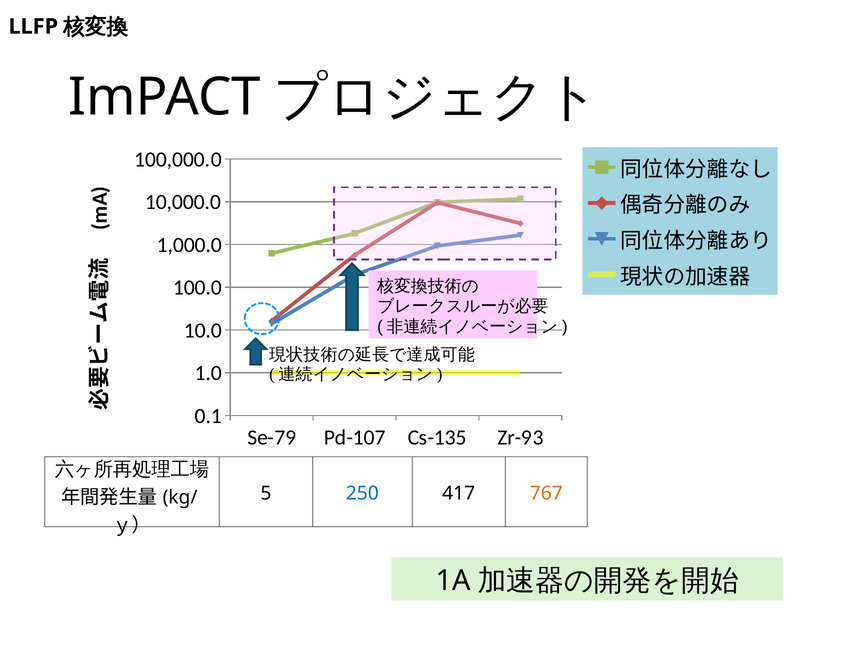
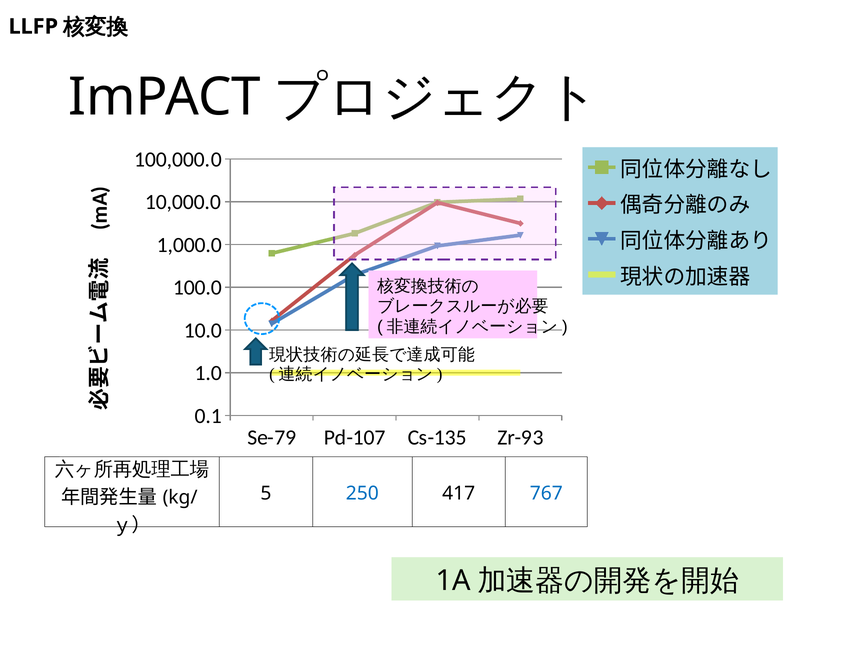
767 colour: orange -> blue
